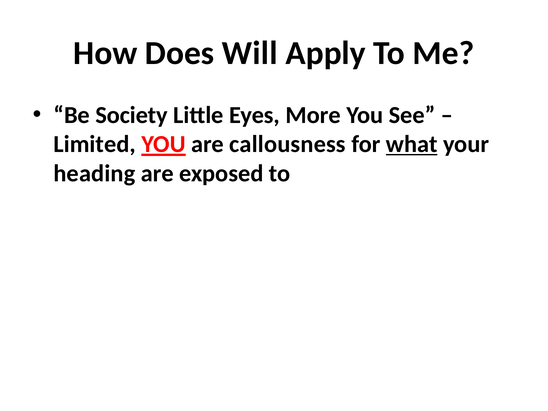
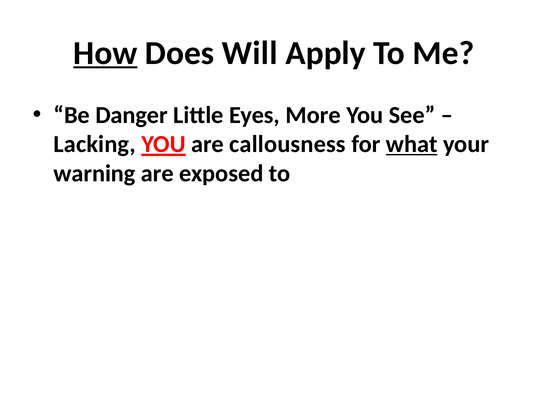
How underline: none -> present
Society: Society -> Danger
Limited: Limited -> Lacking
heading: heading -> warning
